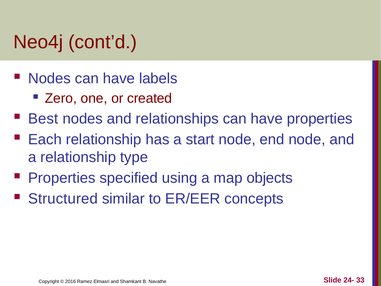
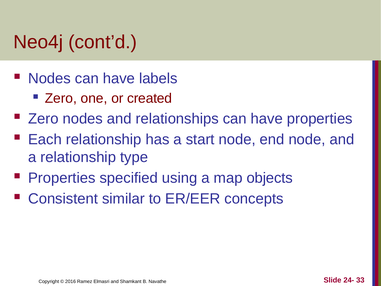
Best at (43, 119): Best -> Zero
Structured: Structured -> Consistent
